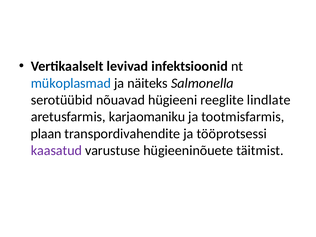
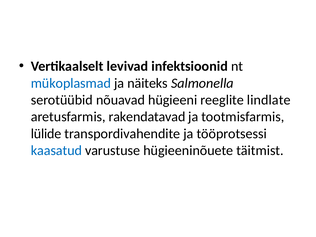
karjaomaniku: karjaomaniku -> rakendatavad
plaan: plaan -> lülide
kaasatud colour: purple -> blue
